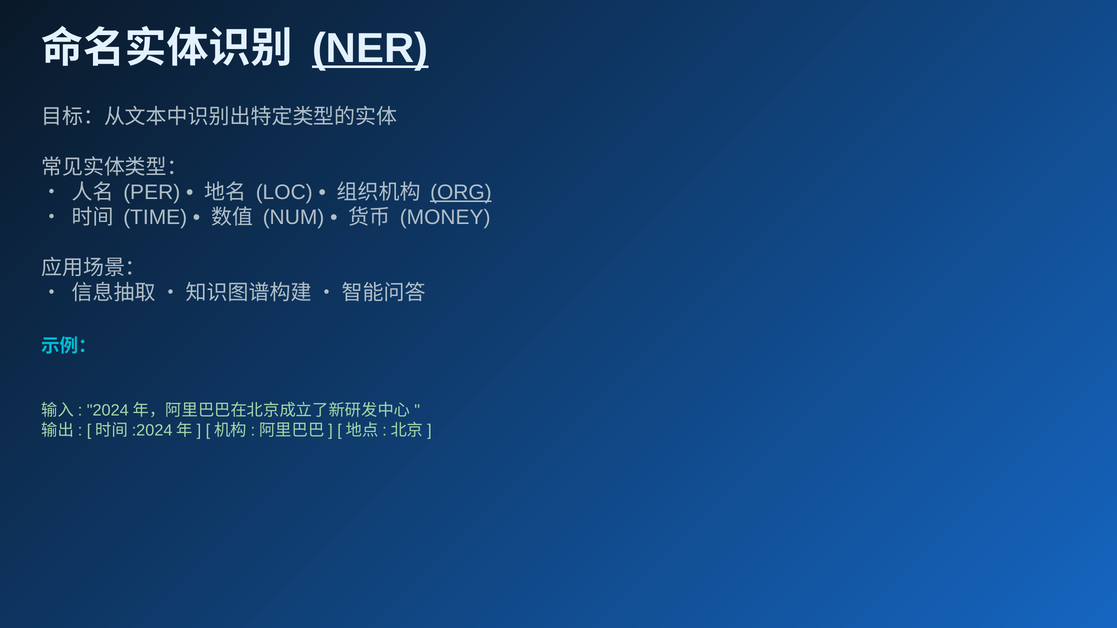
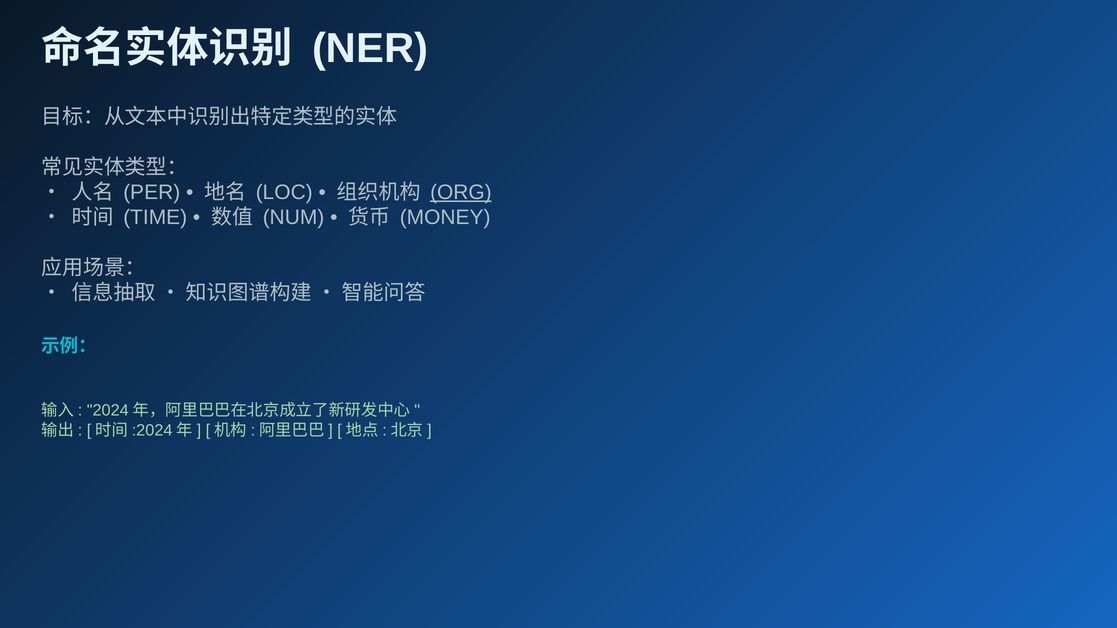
NER underline: present -> none
